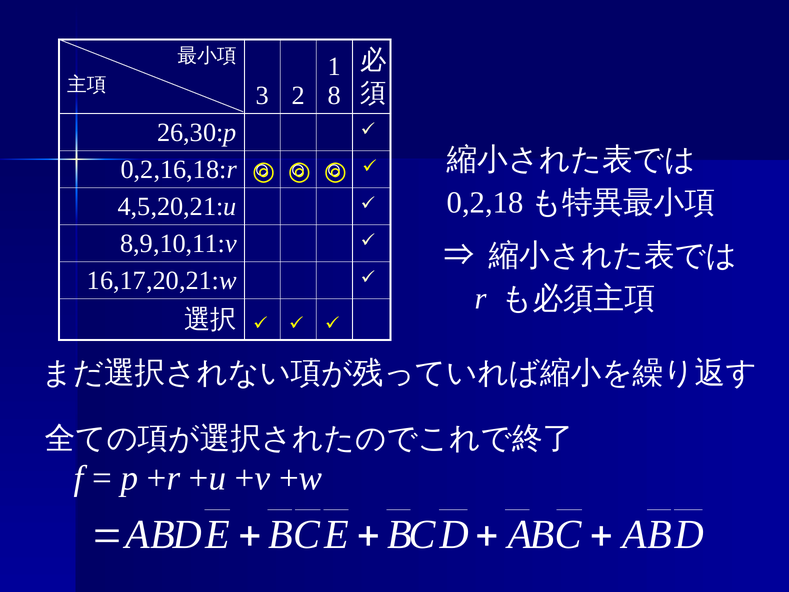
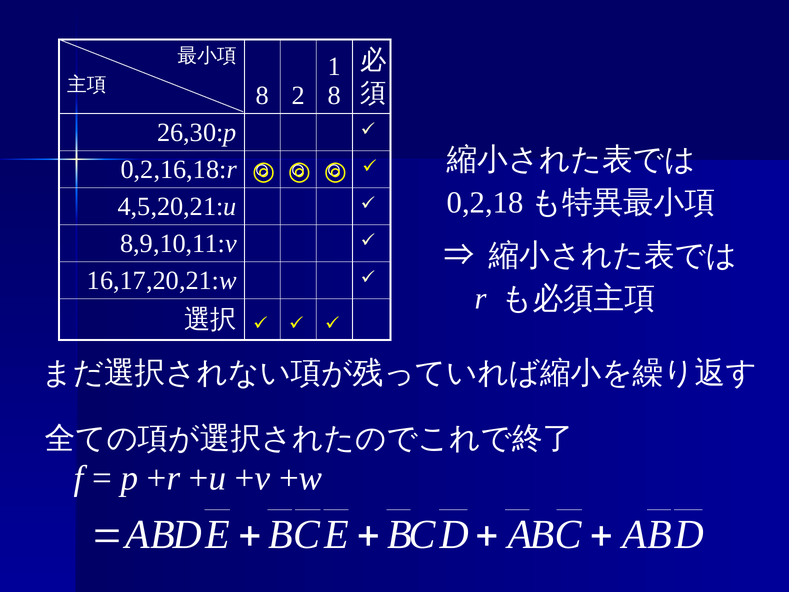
3 at (262, 95): 3 -> 8
